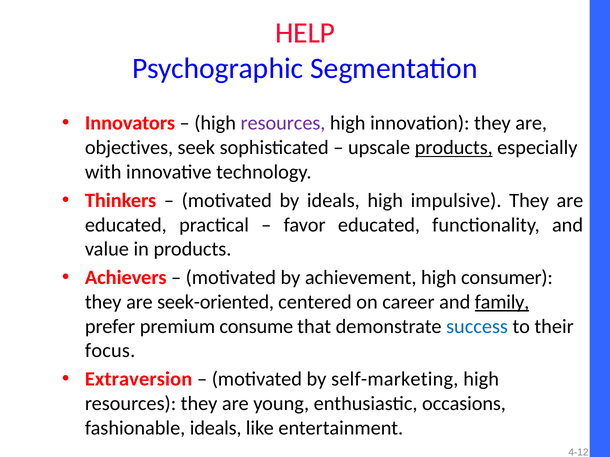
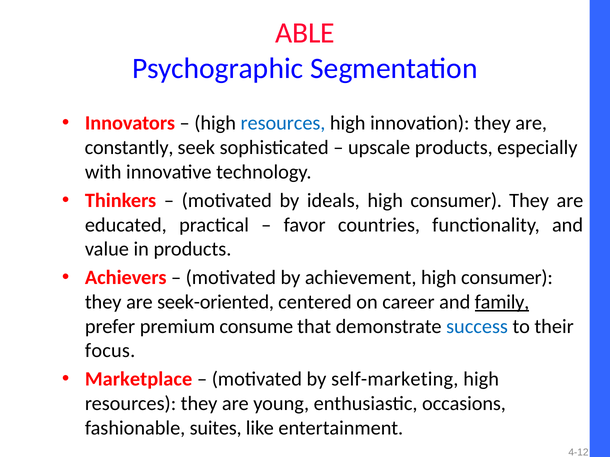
HELP: HELP -> ABLE
resources at (283, 123) colour: purple -> blue
objectives: objectives -> constantly
products at (454, 148) underline: present -> none
ideals high impulsive: impulsive -> consumer
favor educated: educated -> countries
Extraversion: Extraversion -> Marketplace
fashionable ideals: ideals -> suites
